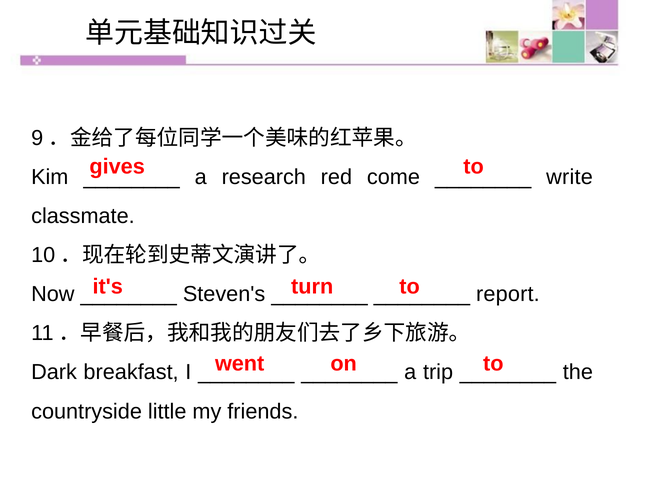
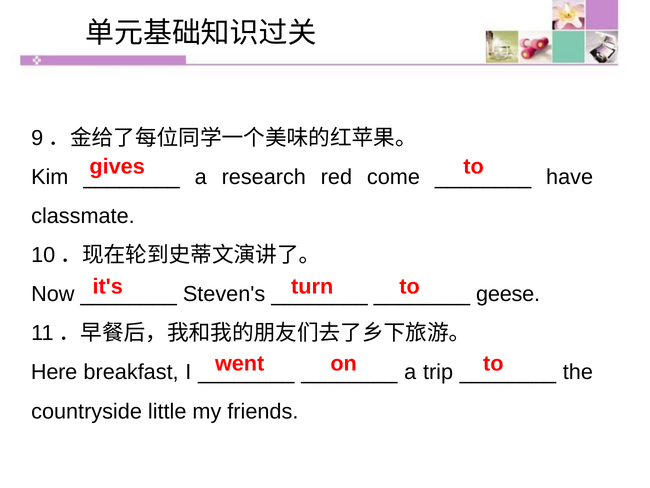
write: write -> have
report: report -> geese
Dark: Dark -> Here
